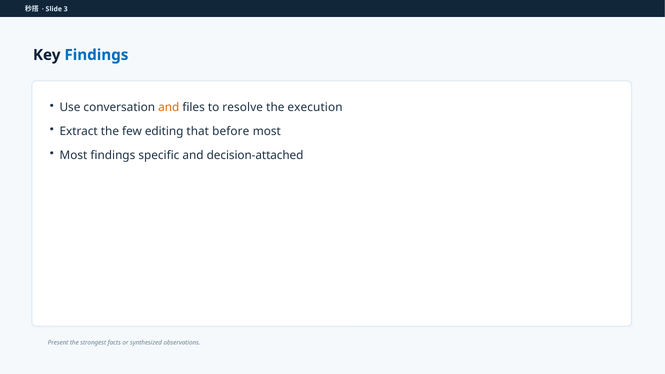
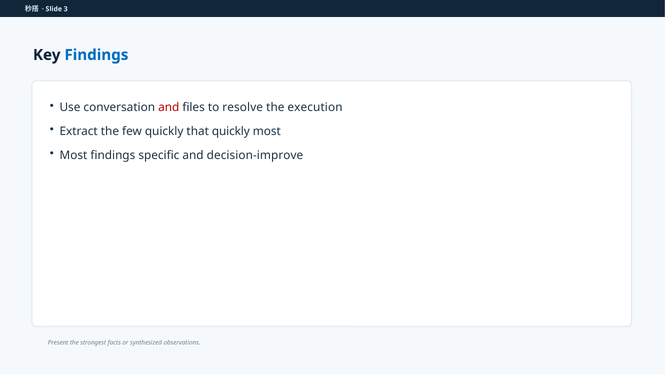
and at (169, 108) colour: orange -> red
few editing: editing -> quickly
that before: before -> quickly
decision-attached: decision-attached -> decision-improve
